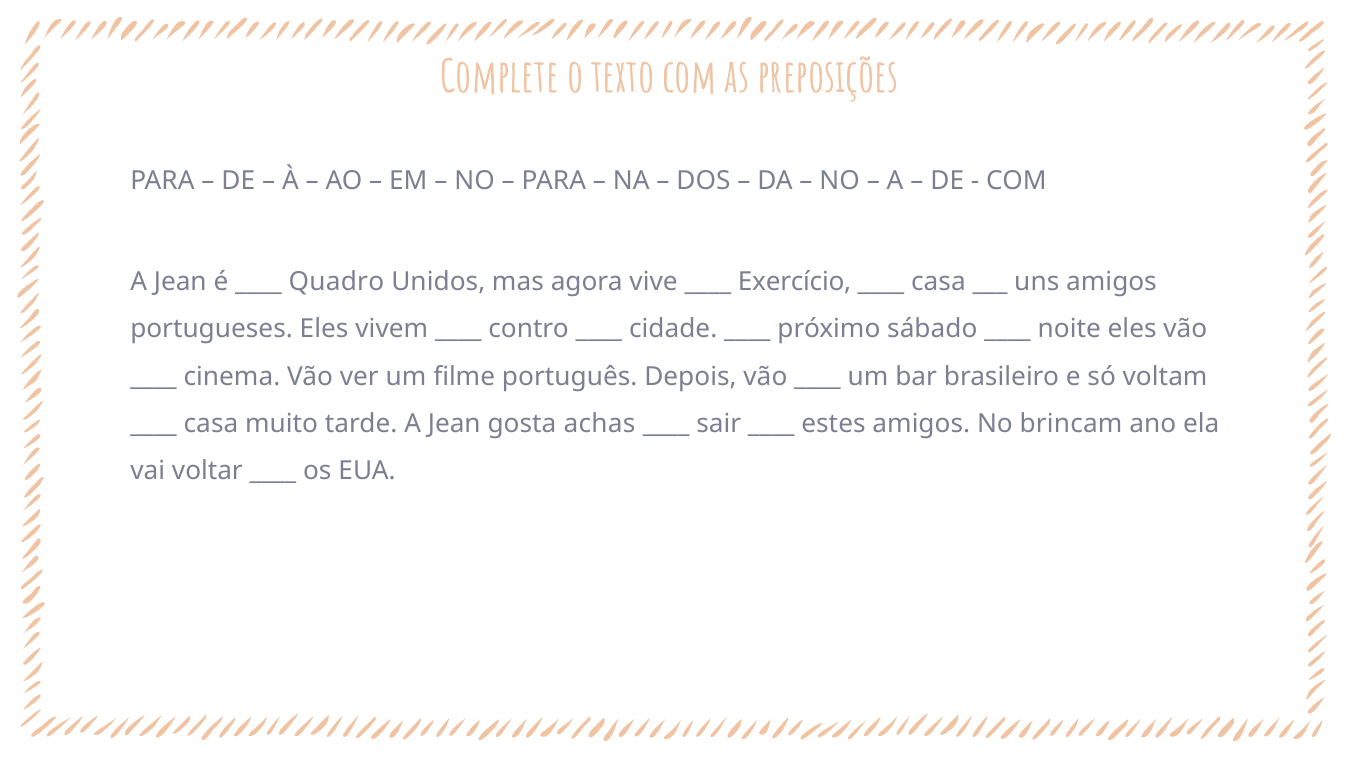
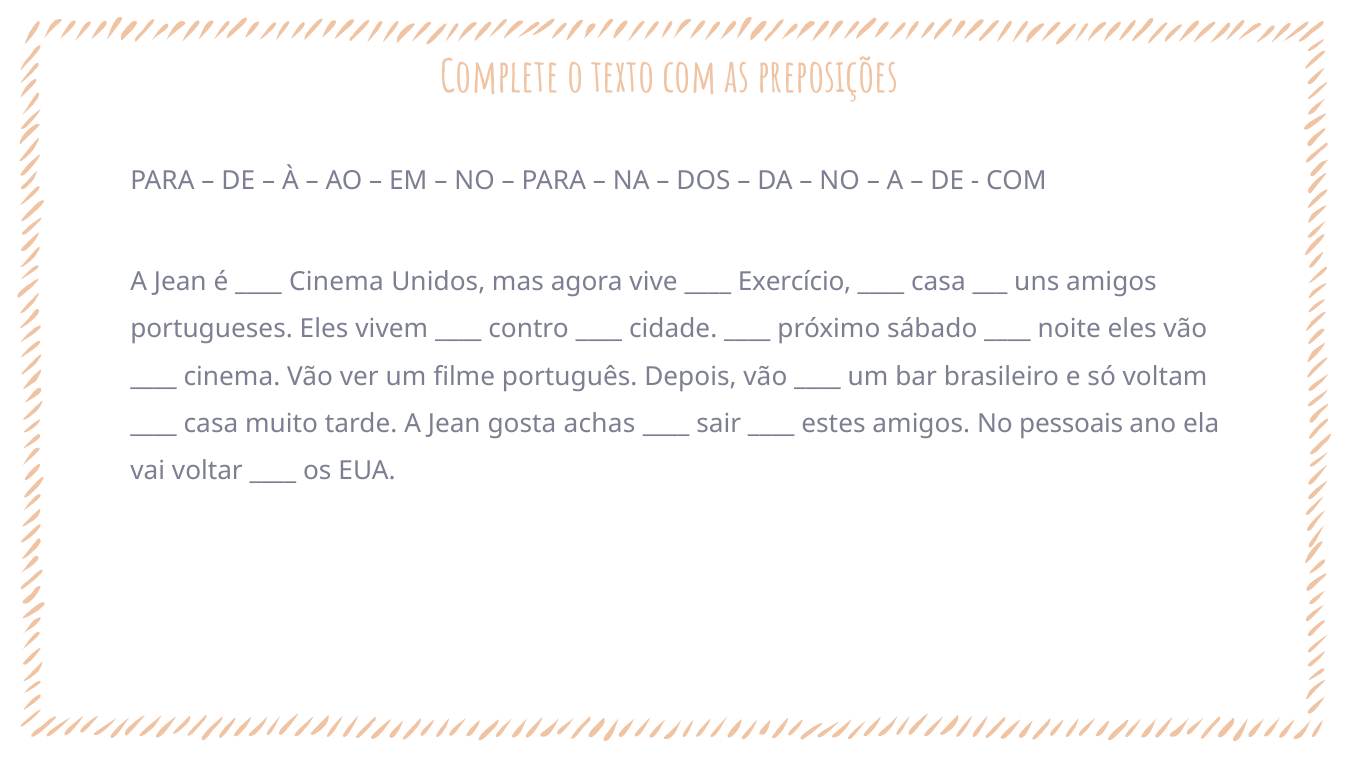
Quadro at (336, 282): Quadro -> Cinema
brincam: brincam -> pessoais
